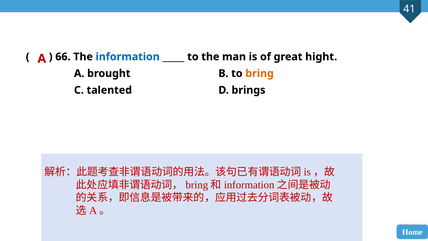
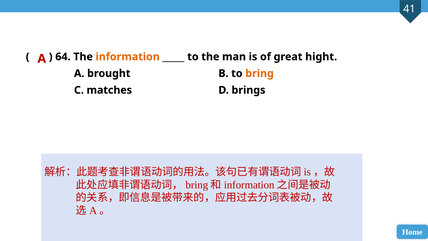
66: 66 -> 64
information colour: blue -> orange
talented: talented -> matches
